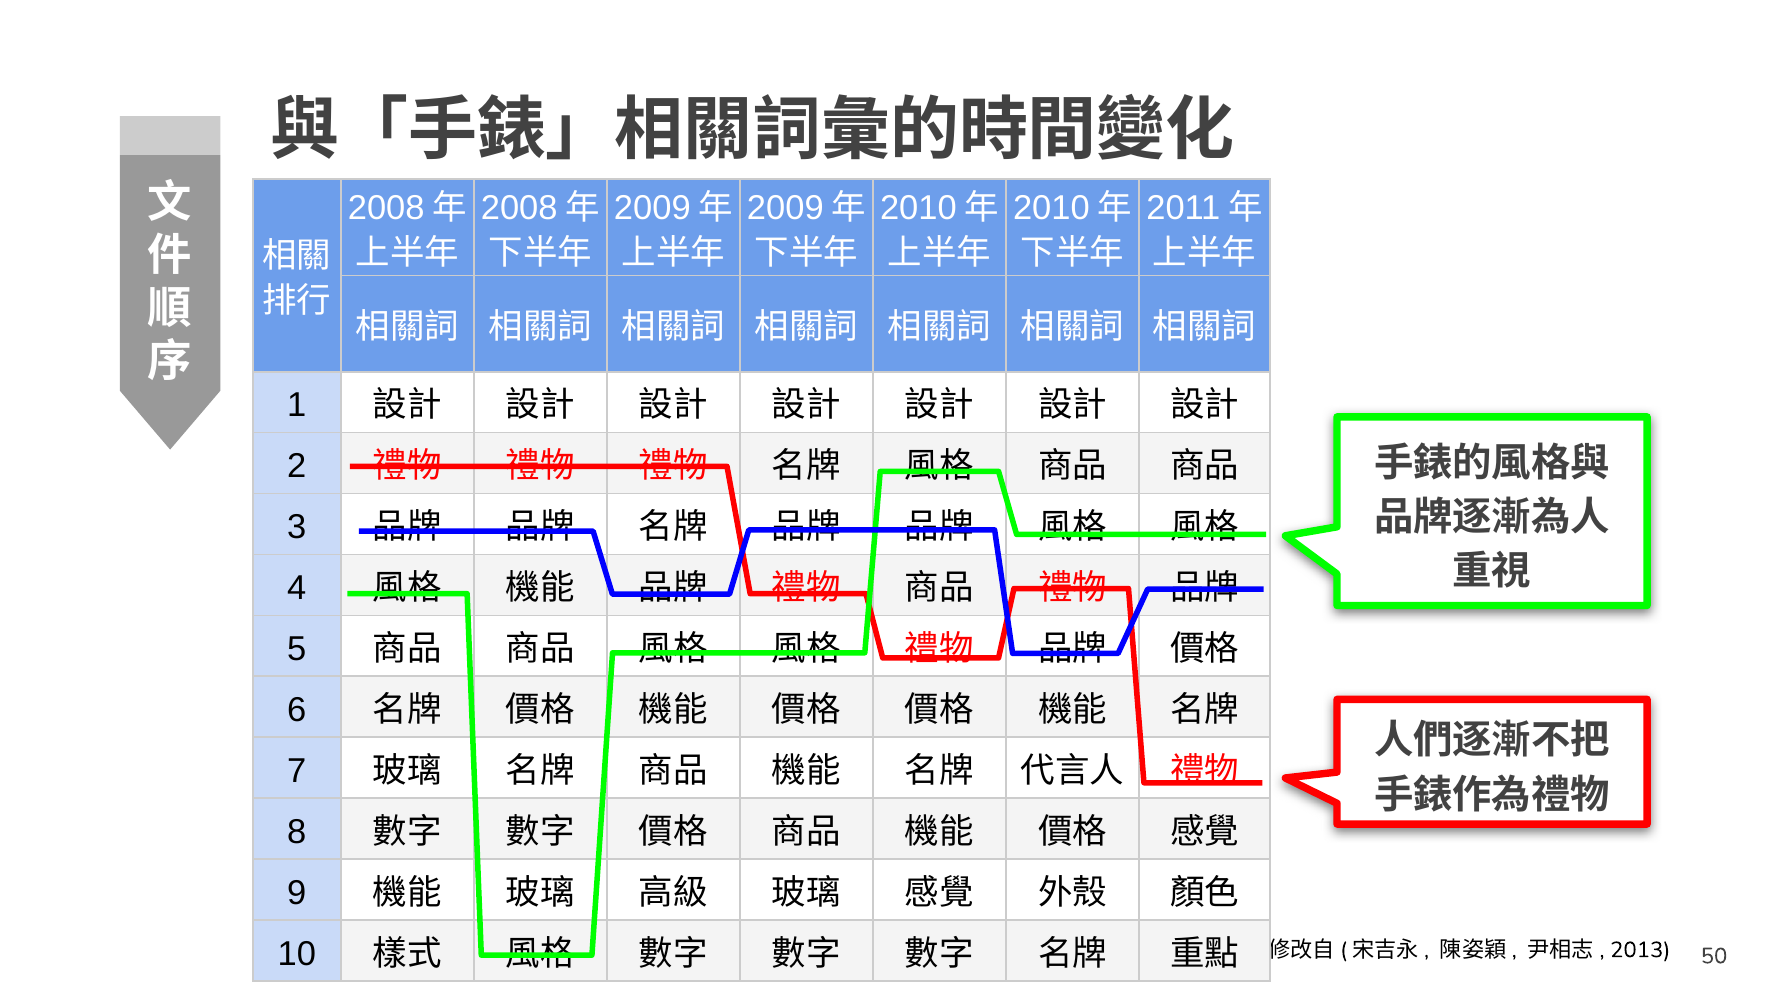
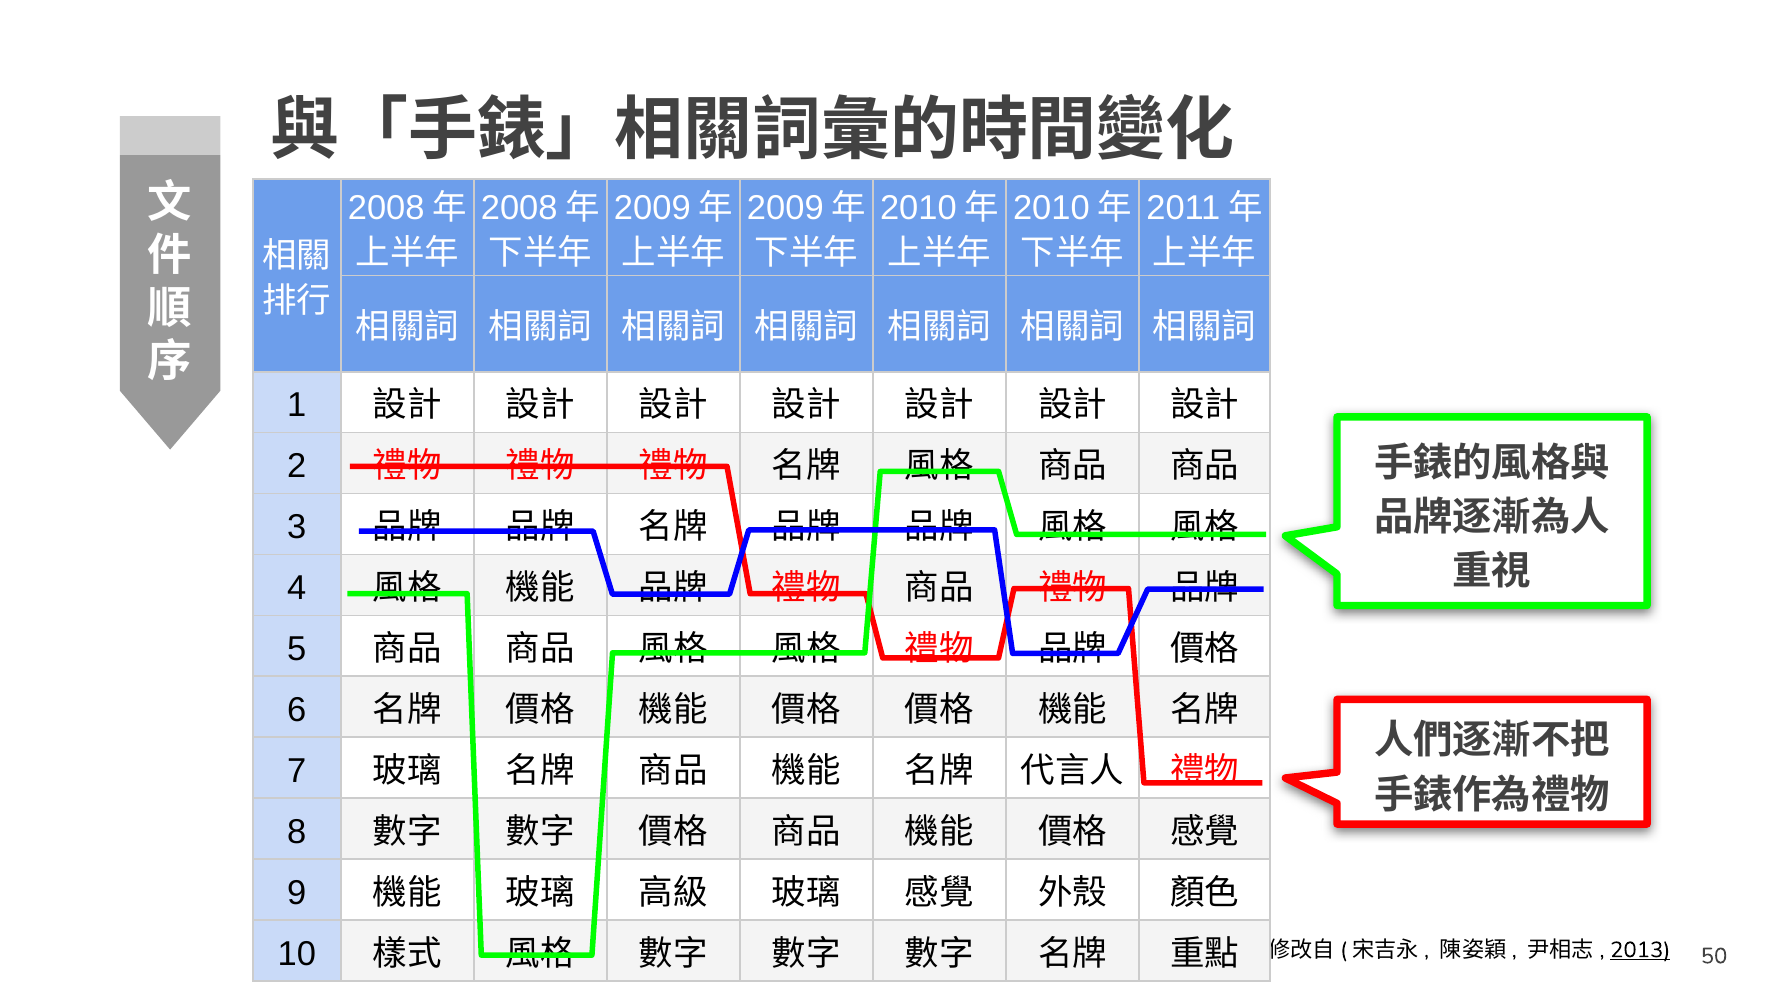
2013 underline: none -> present
